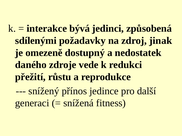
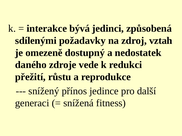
jinak: jinak -> vztah
